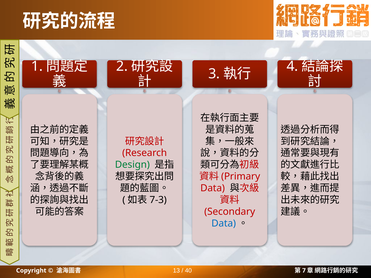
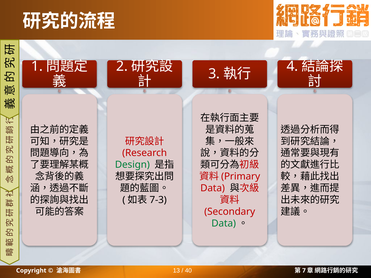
Data at (224, 224) colour: blue -> green
